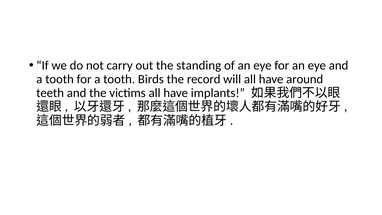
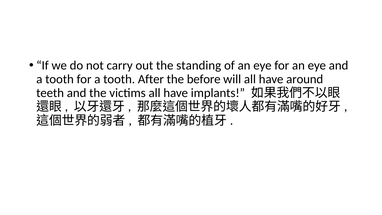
Birds: Birds -> After
record: record -> before
